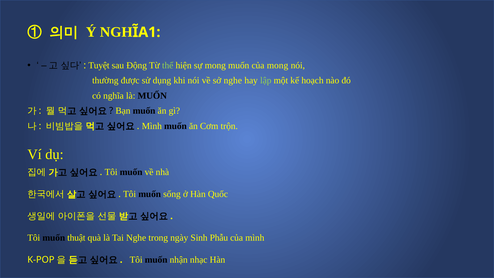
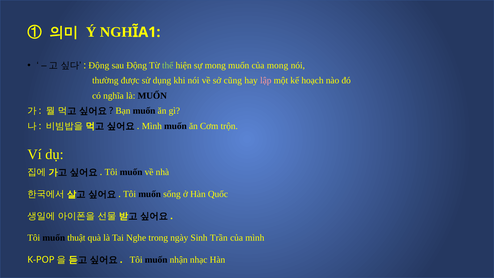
Tuyệt at (99, 65): Tuyệt -> Động
sở nghe: nghe -> cũng
lập colour: light green -> pink
Phẫu: Phẫu -> Trần
